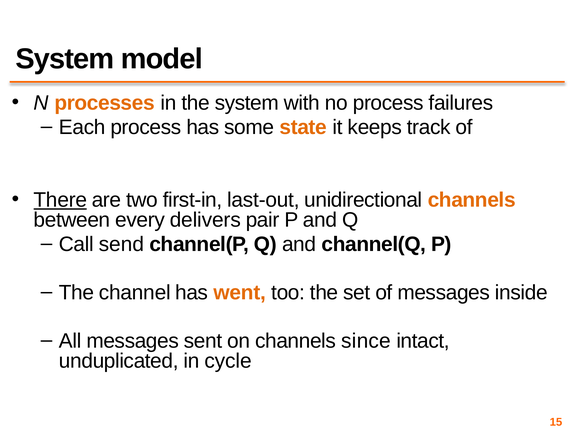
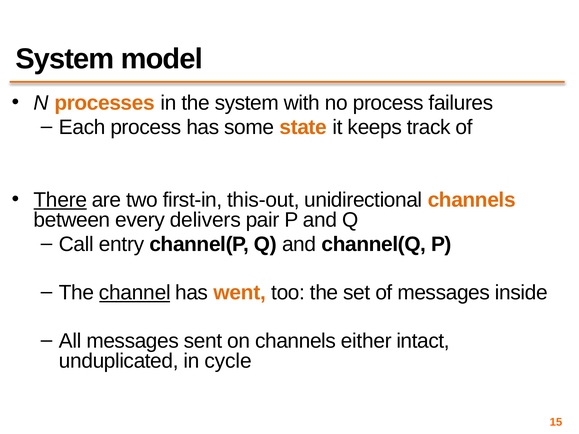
last-out: last-out -> this-out
send: send -> entry
channel underline: none -> present
since: since -> either
